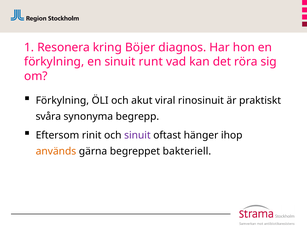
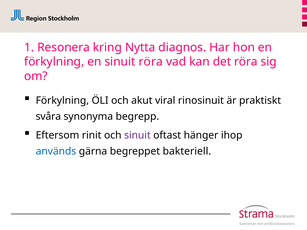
Böjer: Böjer -> Nytta
sinuit runt: runt -> röra
används colour: orange -> blue
